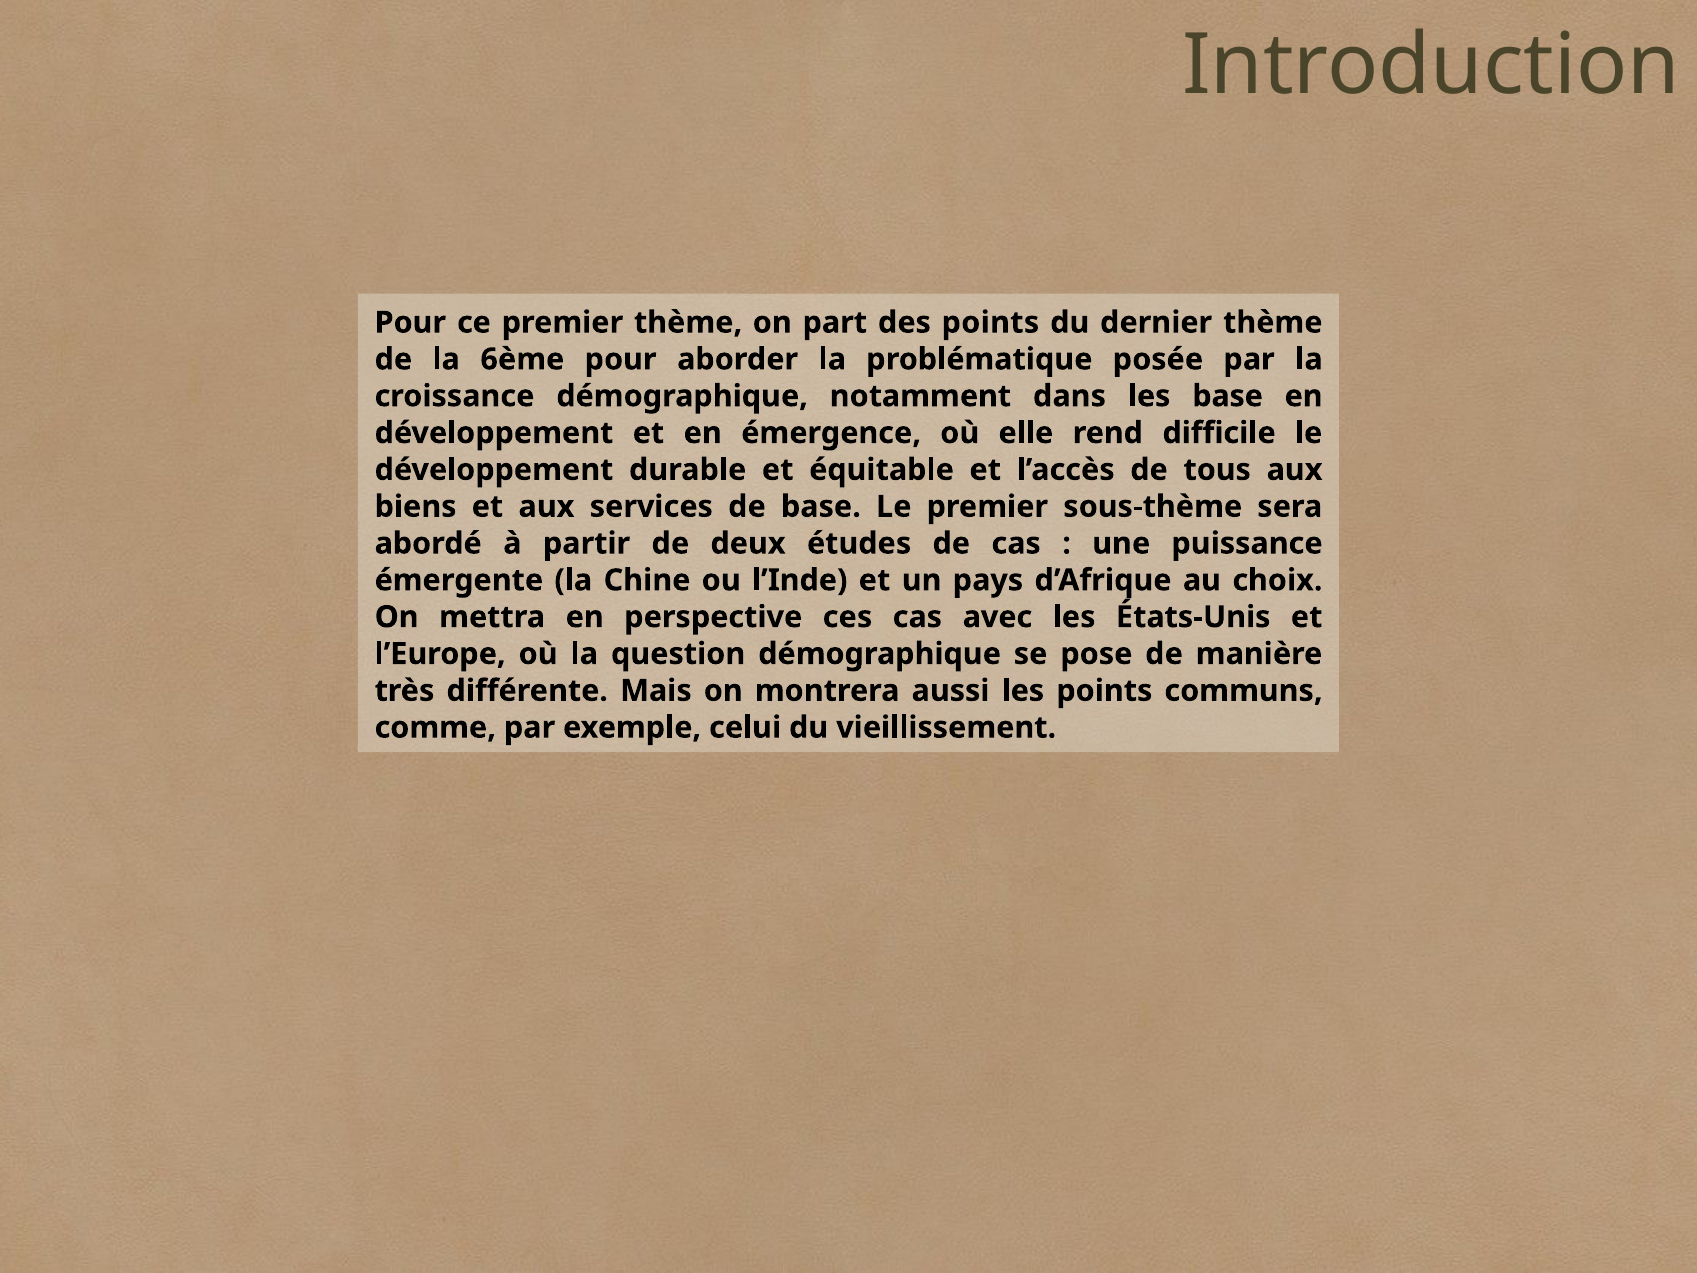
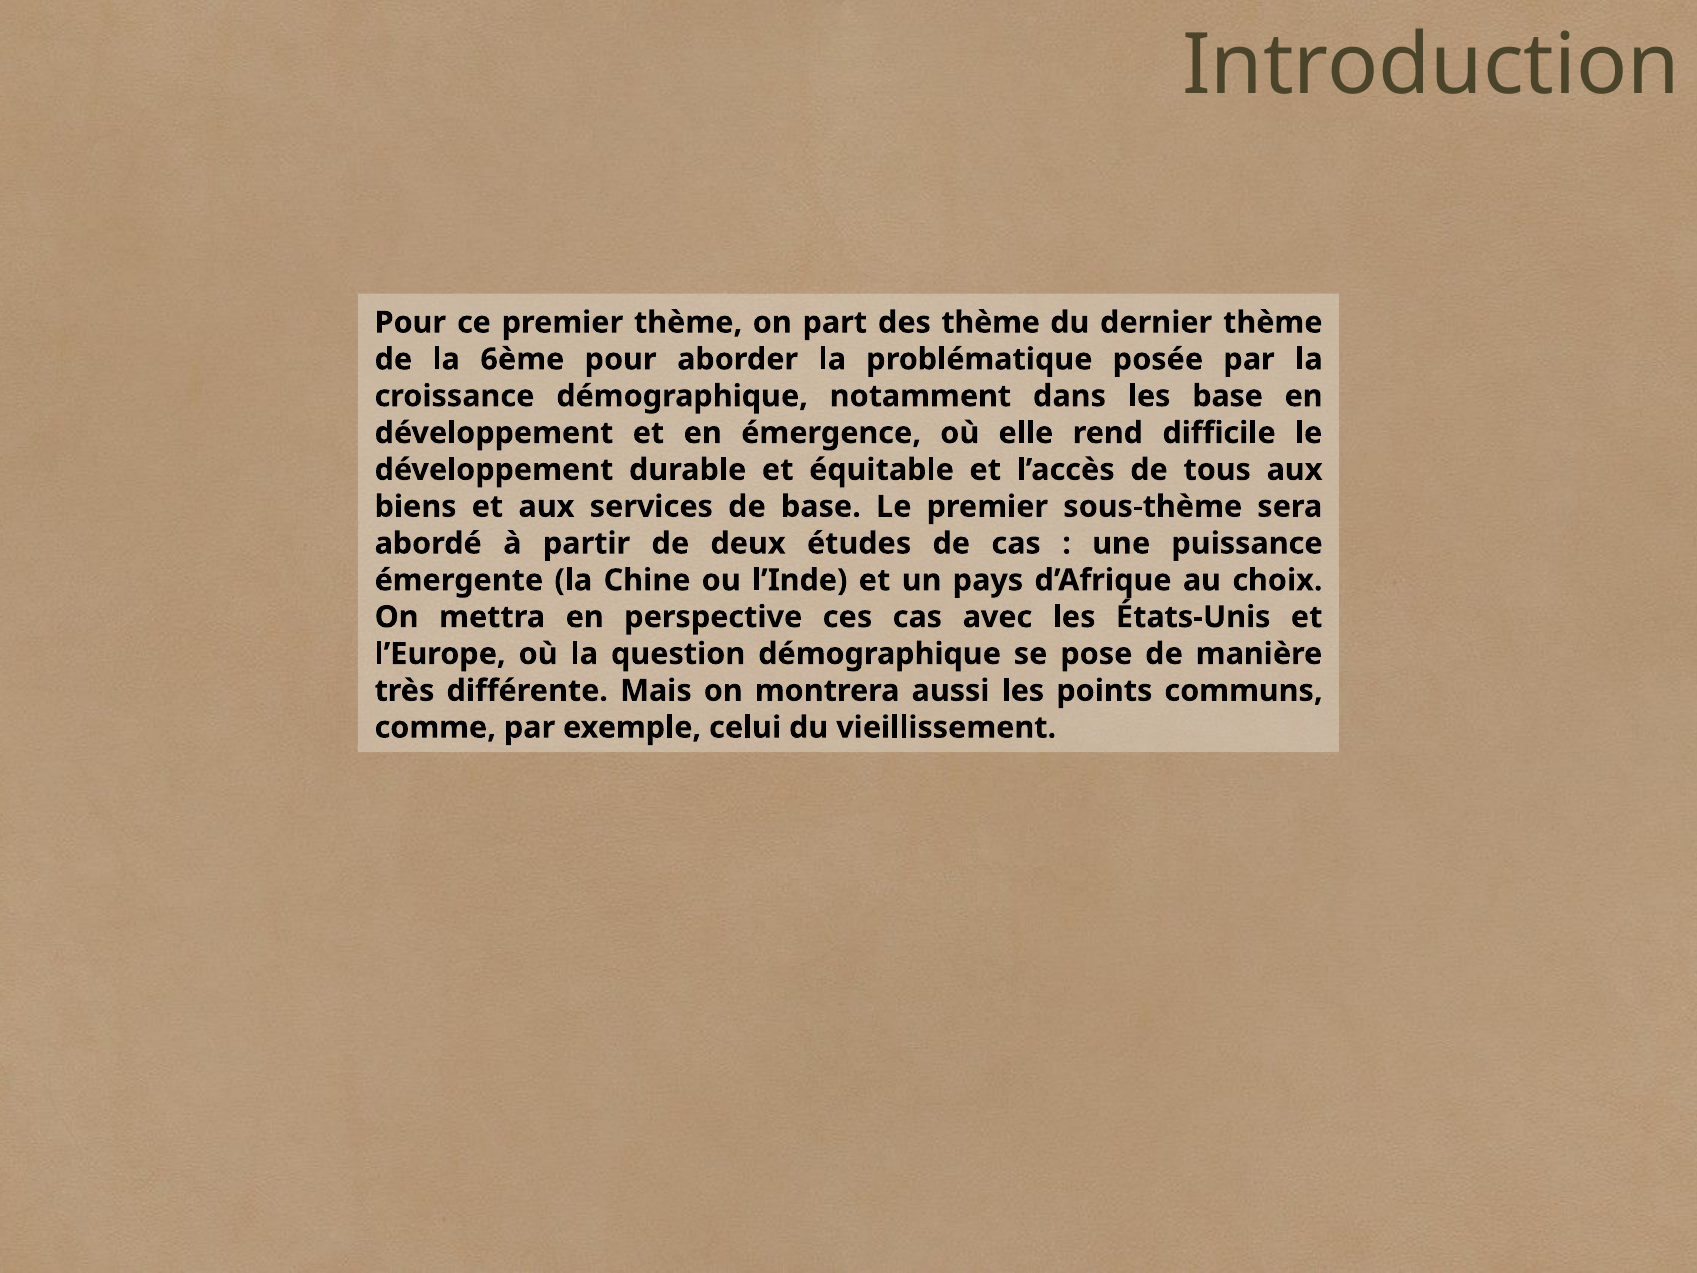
des points: points -> thème
